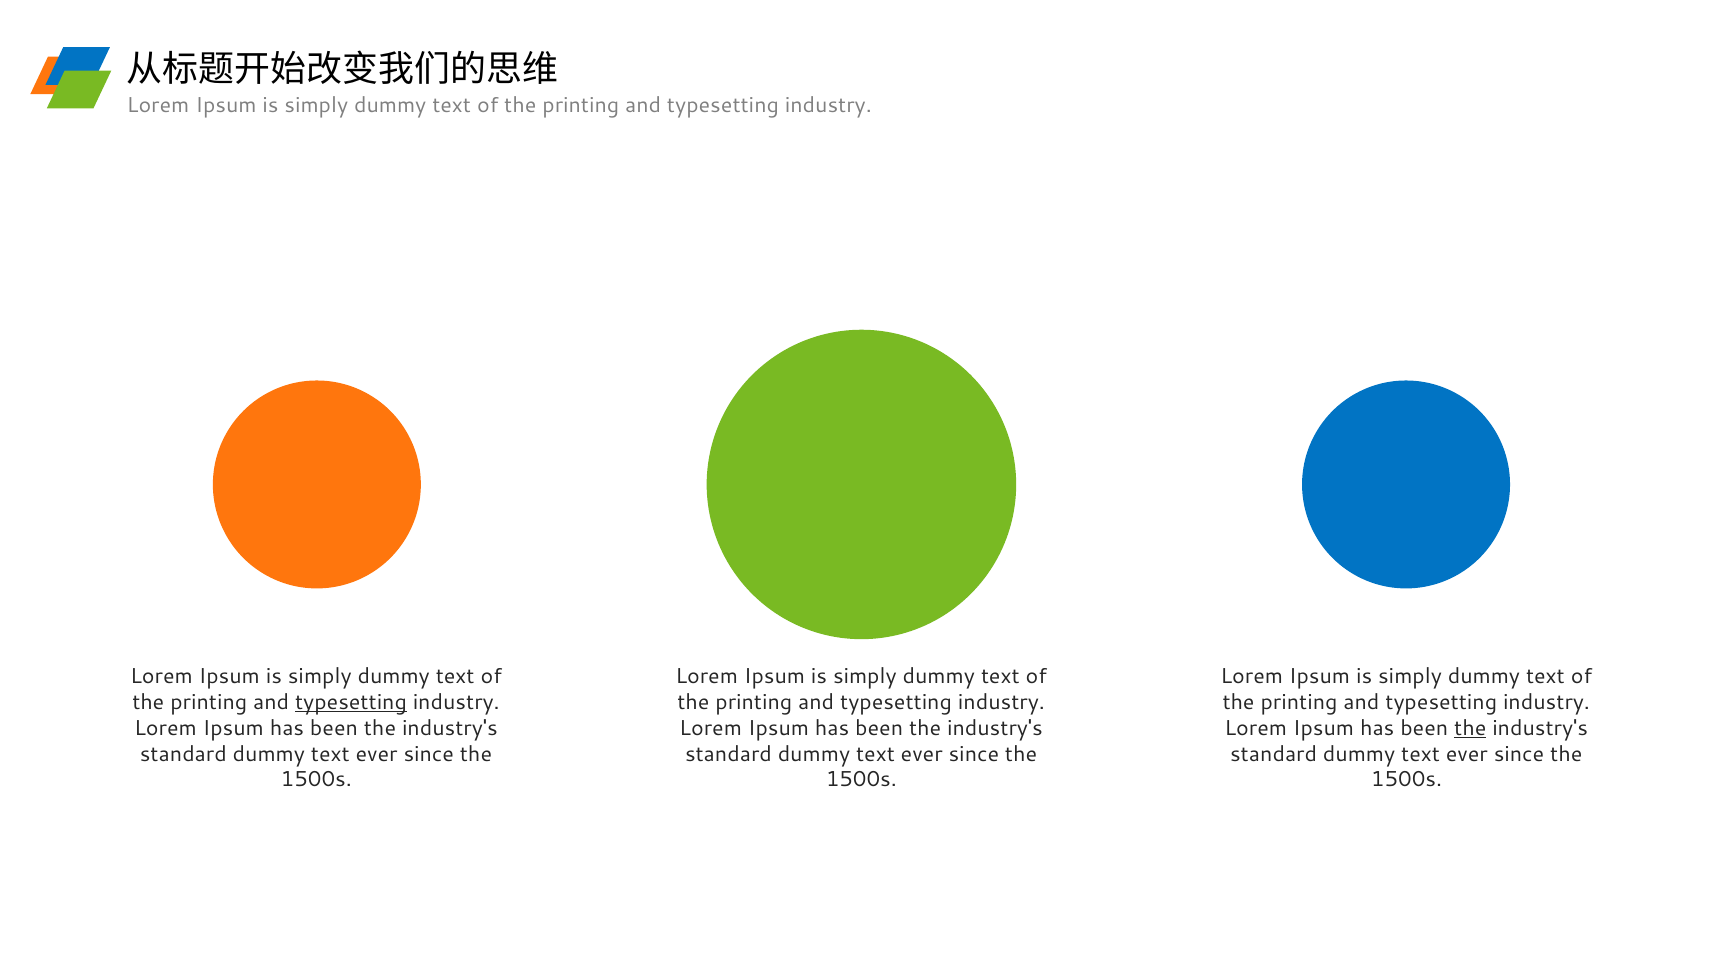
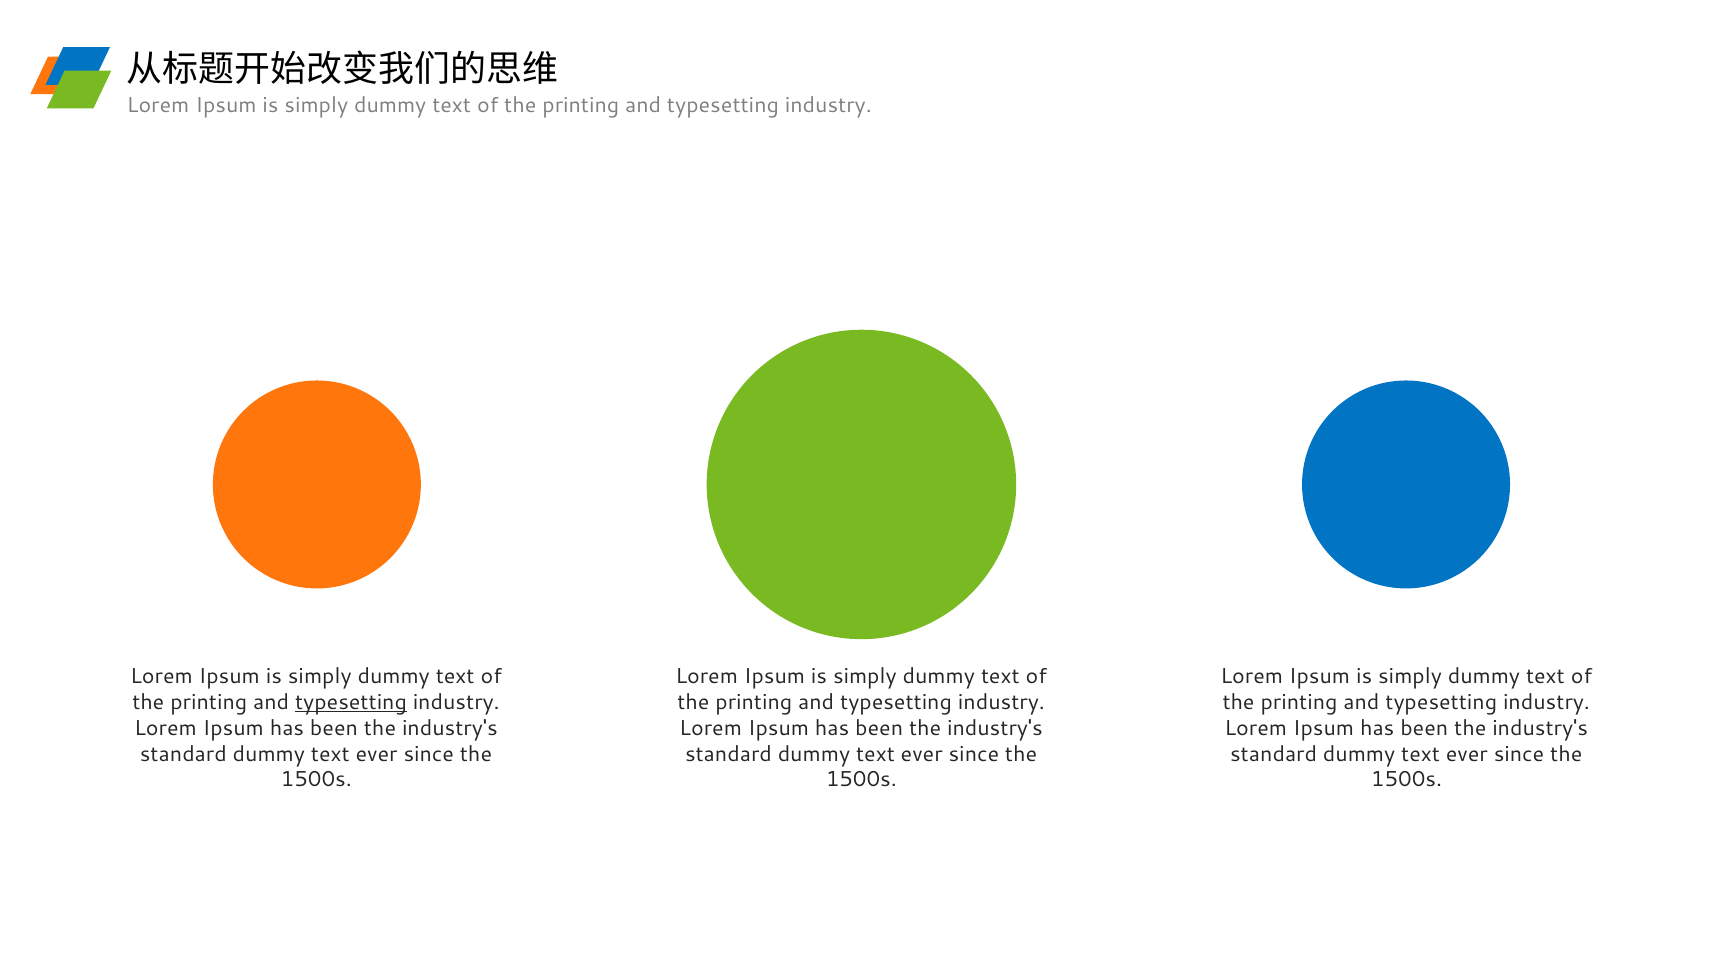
the at (1470, 728) underline: present -> none
